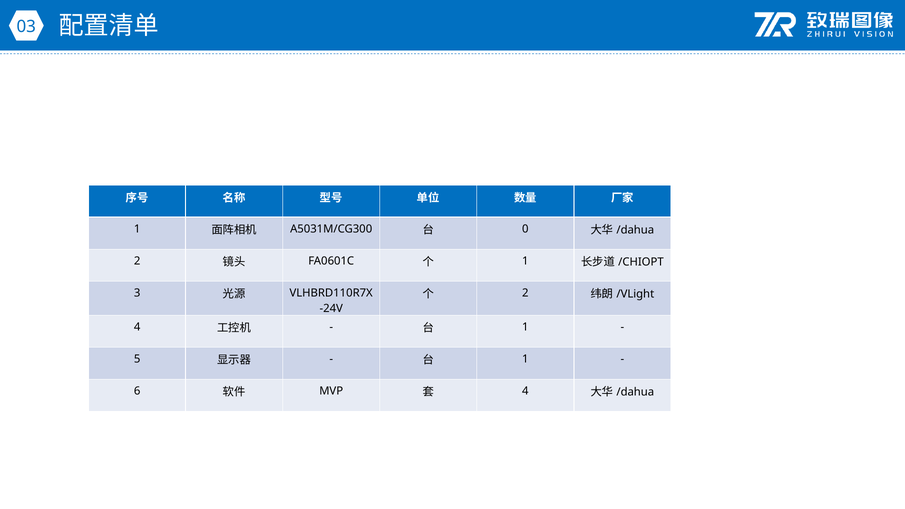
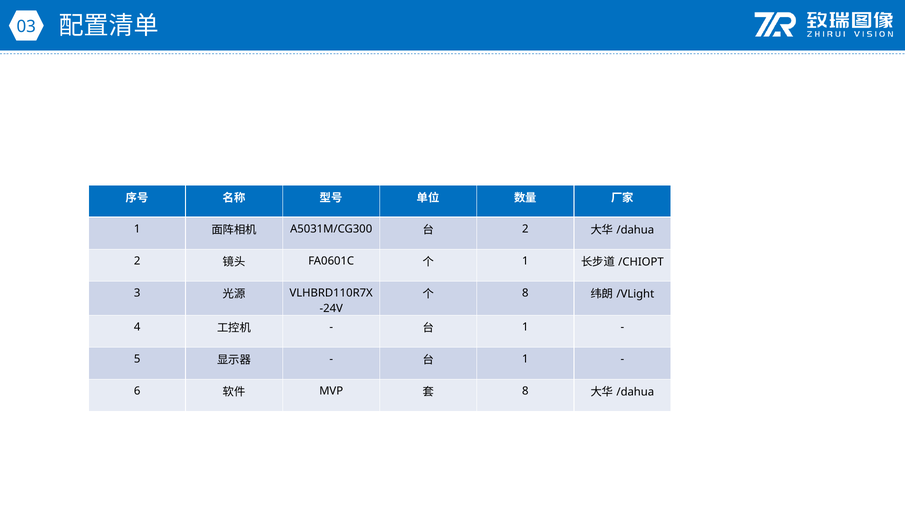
0 at (525, 229): 0 -> 2
2 at (525, 293): 2 -> 8
4 at (525, 391): 4 -> 8
